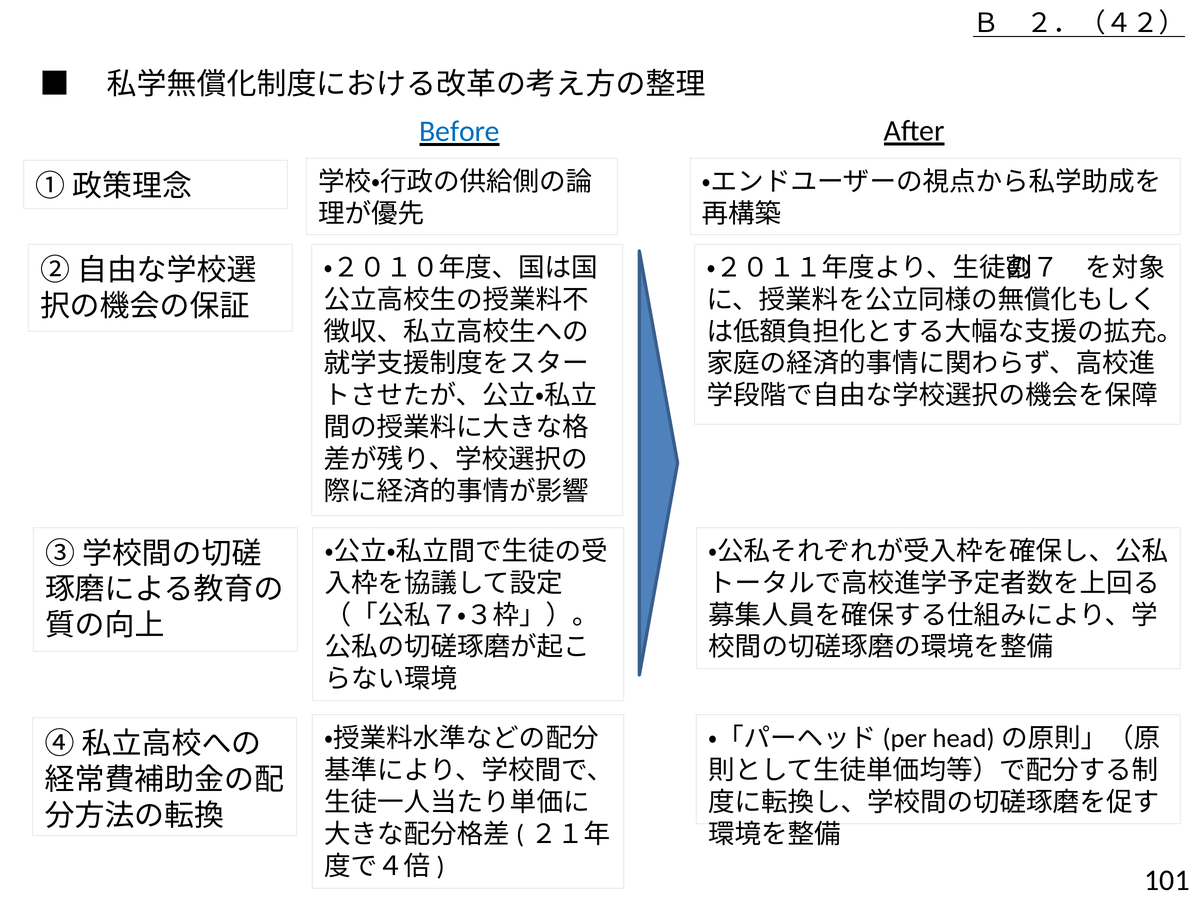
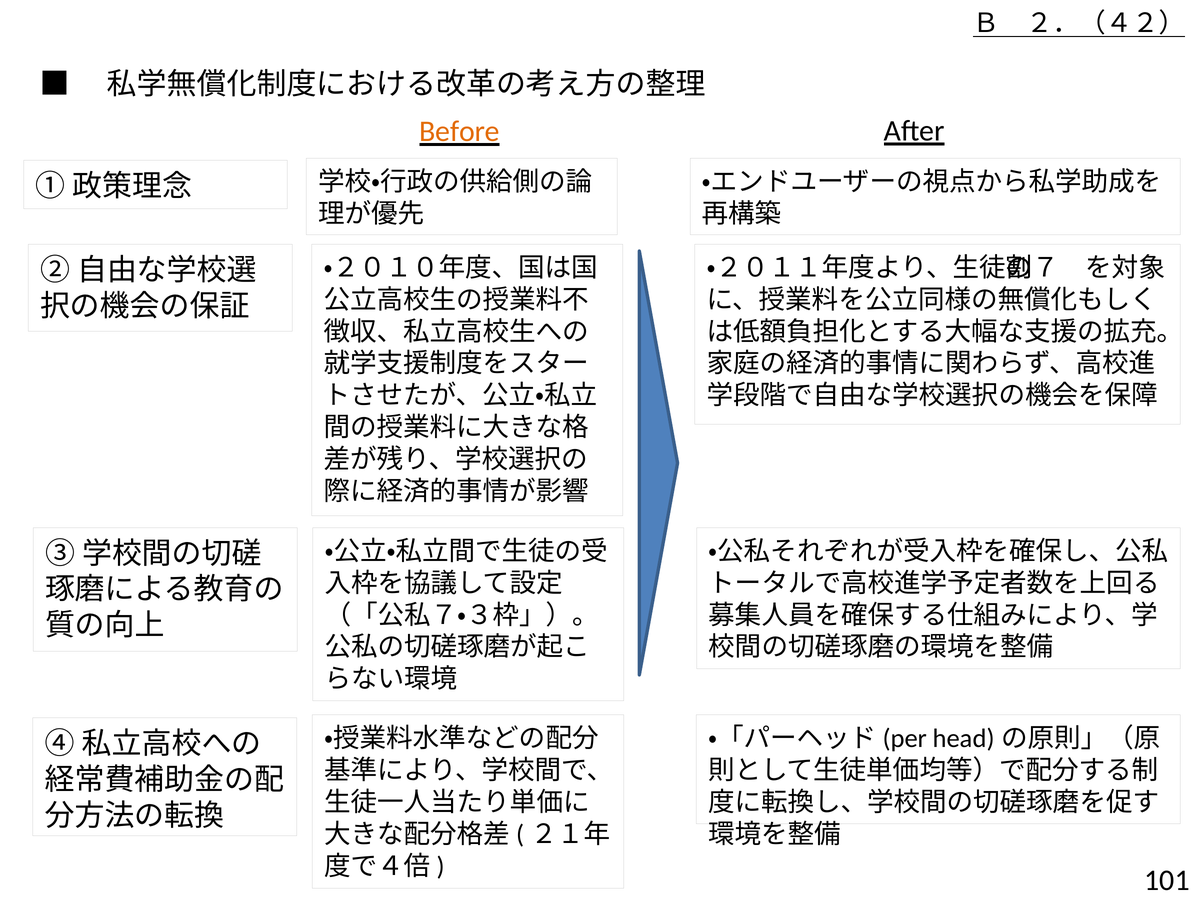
Before colour: blue -> orange
